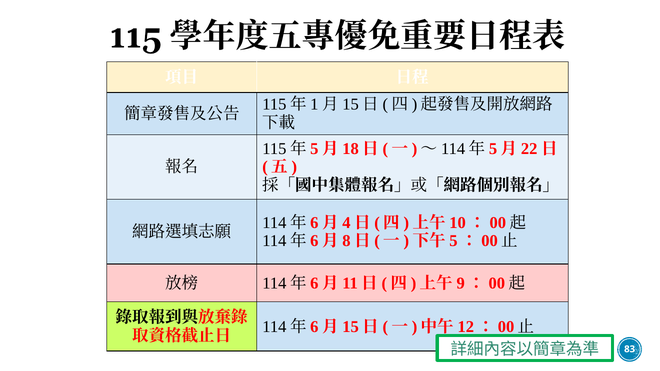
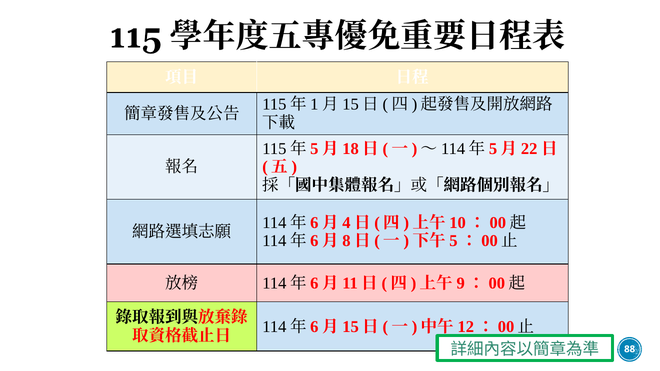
83: 83 -> 88
